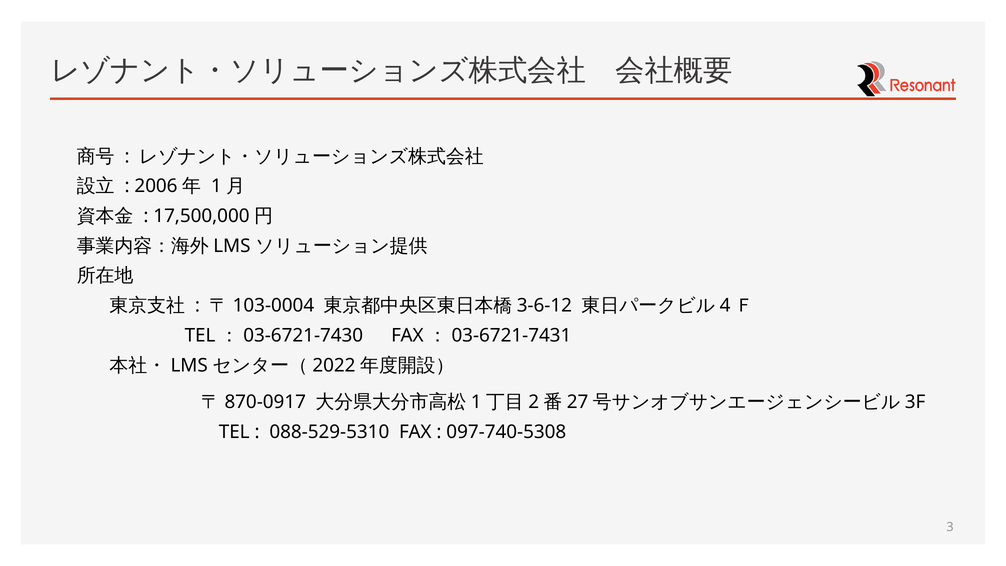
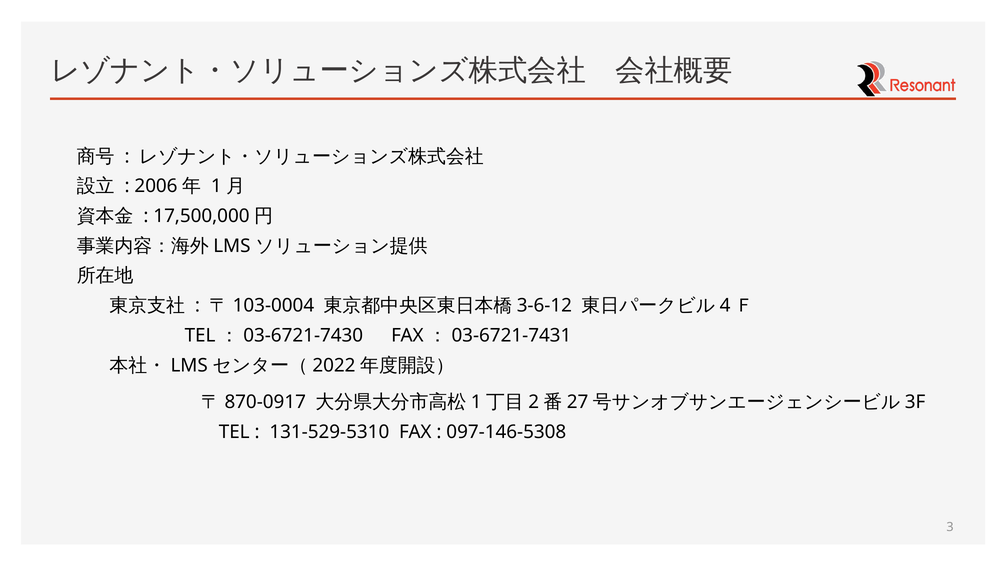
088-529-5310: 088-529-5310 -> 131-529-5310
097-740-5308: 097-740-5308 -> 097-146-5308
